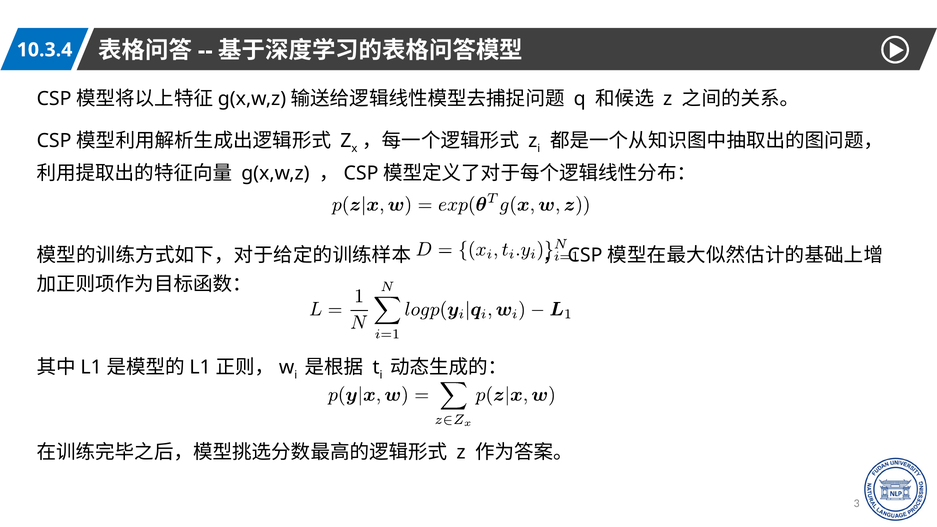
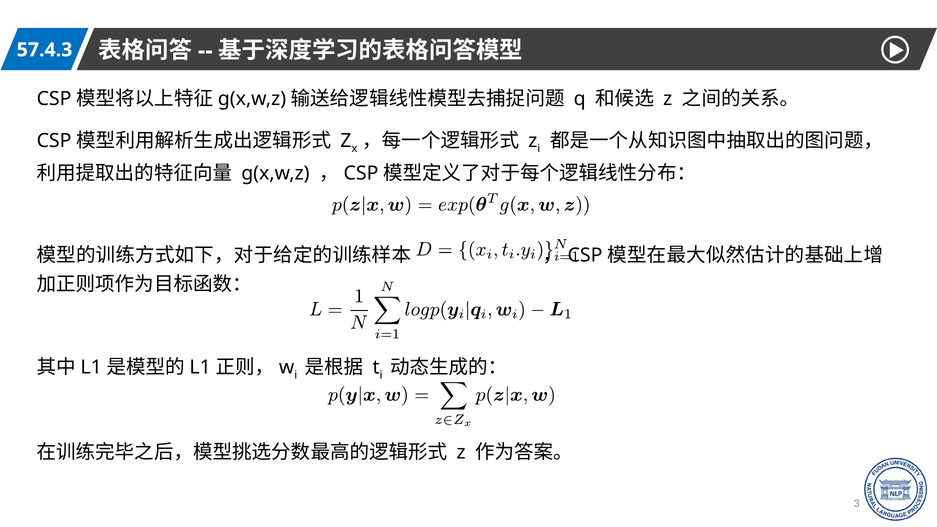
10.3.4: 10.3.4 -> 57.4.3
